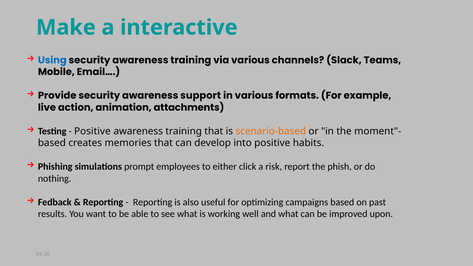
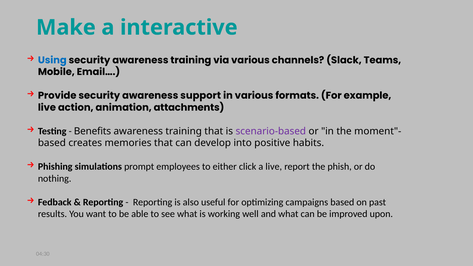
Positive at (92, 131): Positive -> Benefits
scenario-based colour: orange -> purple
a risk: risk -> live
